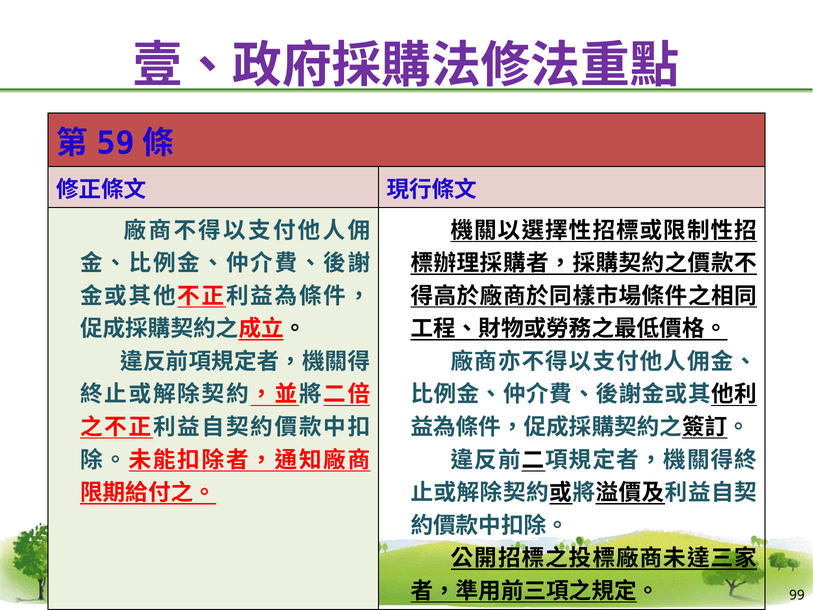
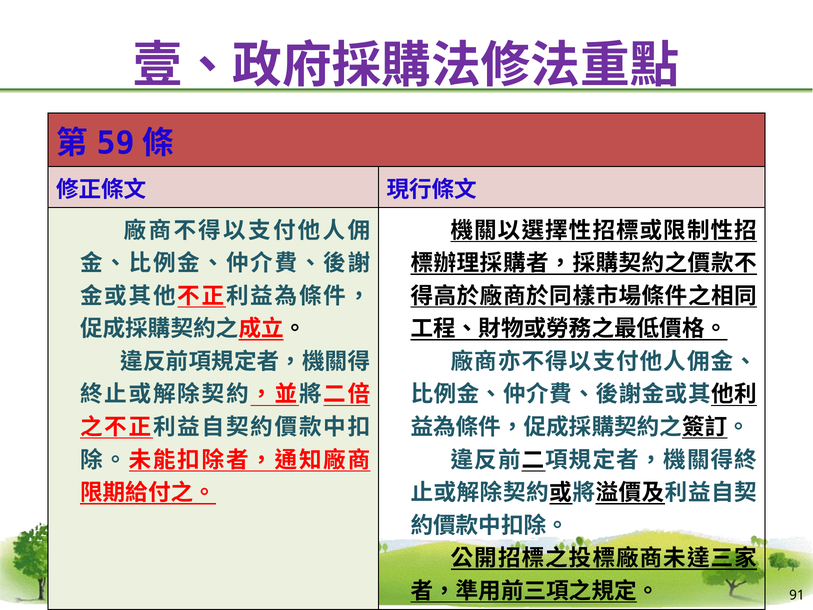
99: 99 -> 91
